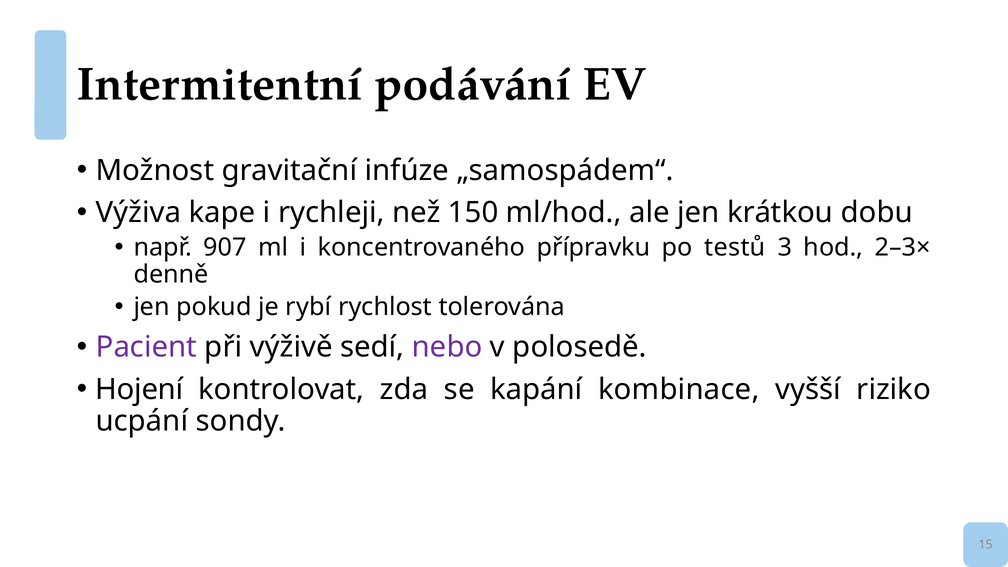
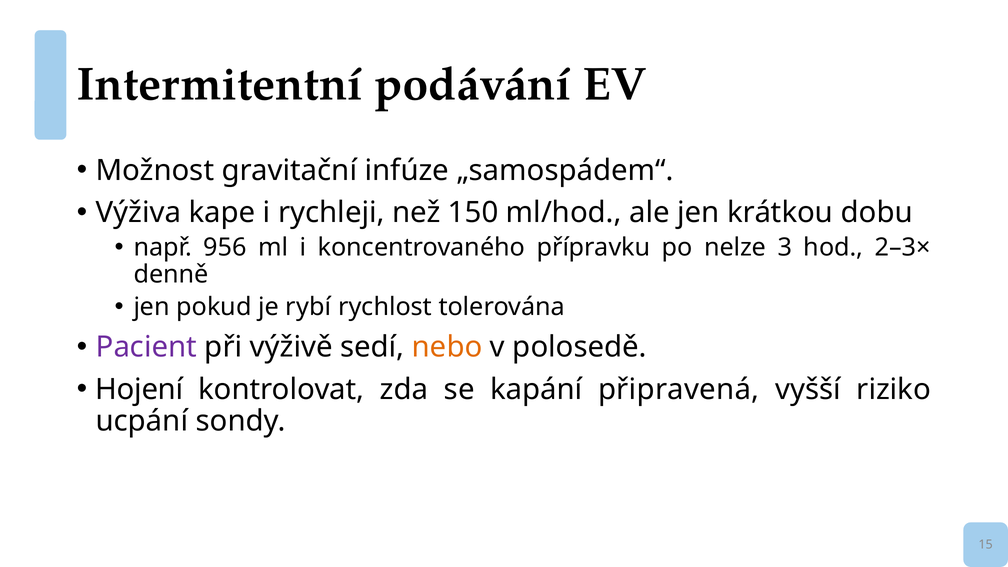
907: 907 -> 956
testů: testů -> nelze
nebo colour: purple -> orange
kombinace: kombinace -> připravená
